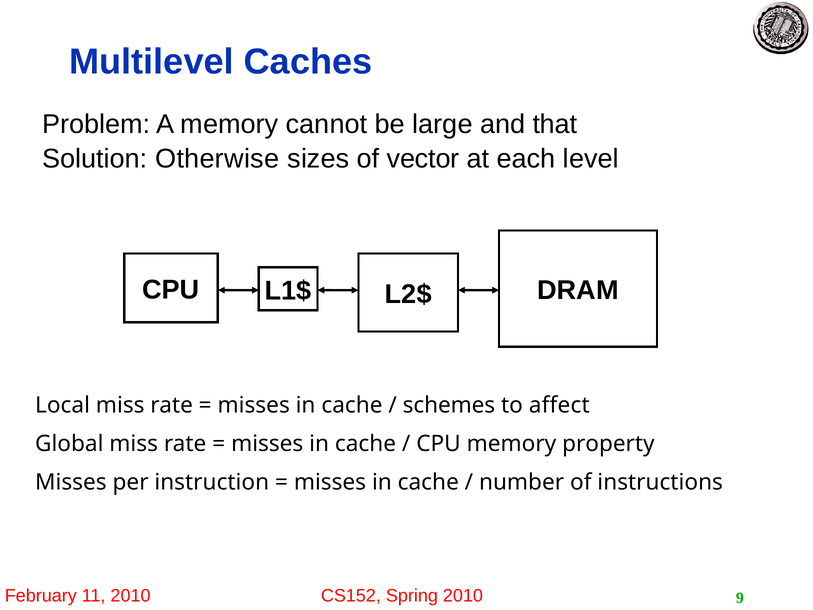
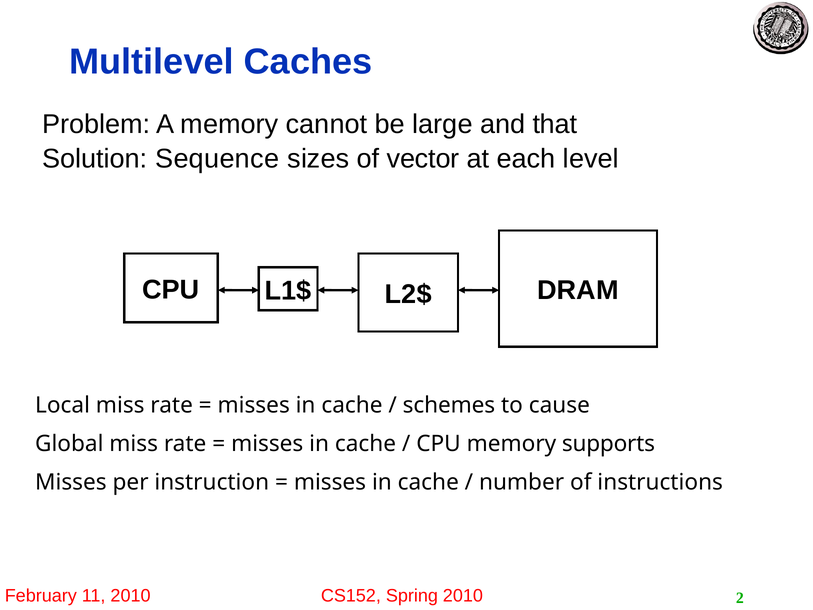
Otherwise: Otherwise -> Sequence
affect: affect -> cause
property: property -> supports
9: 9 -> 2
